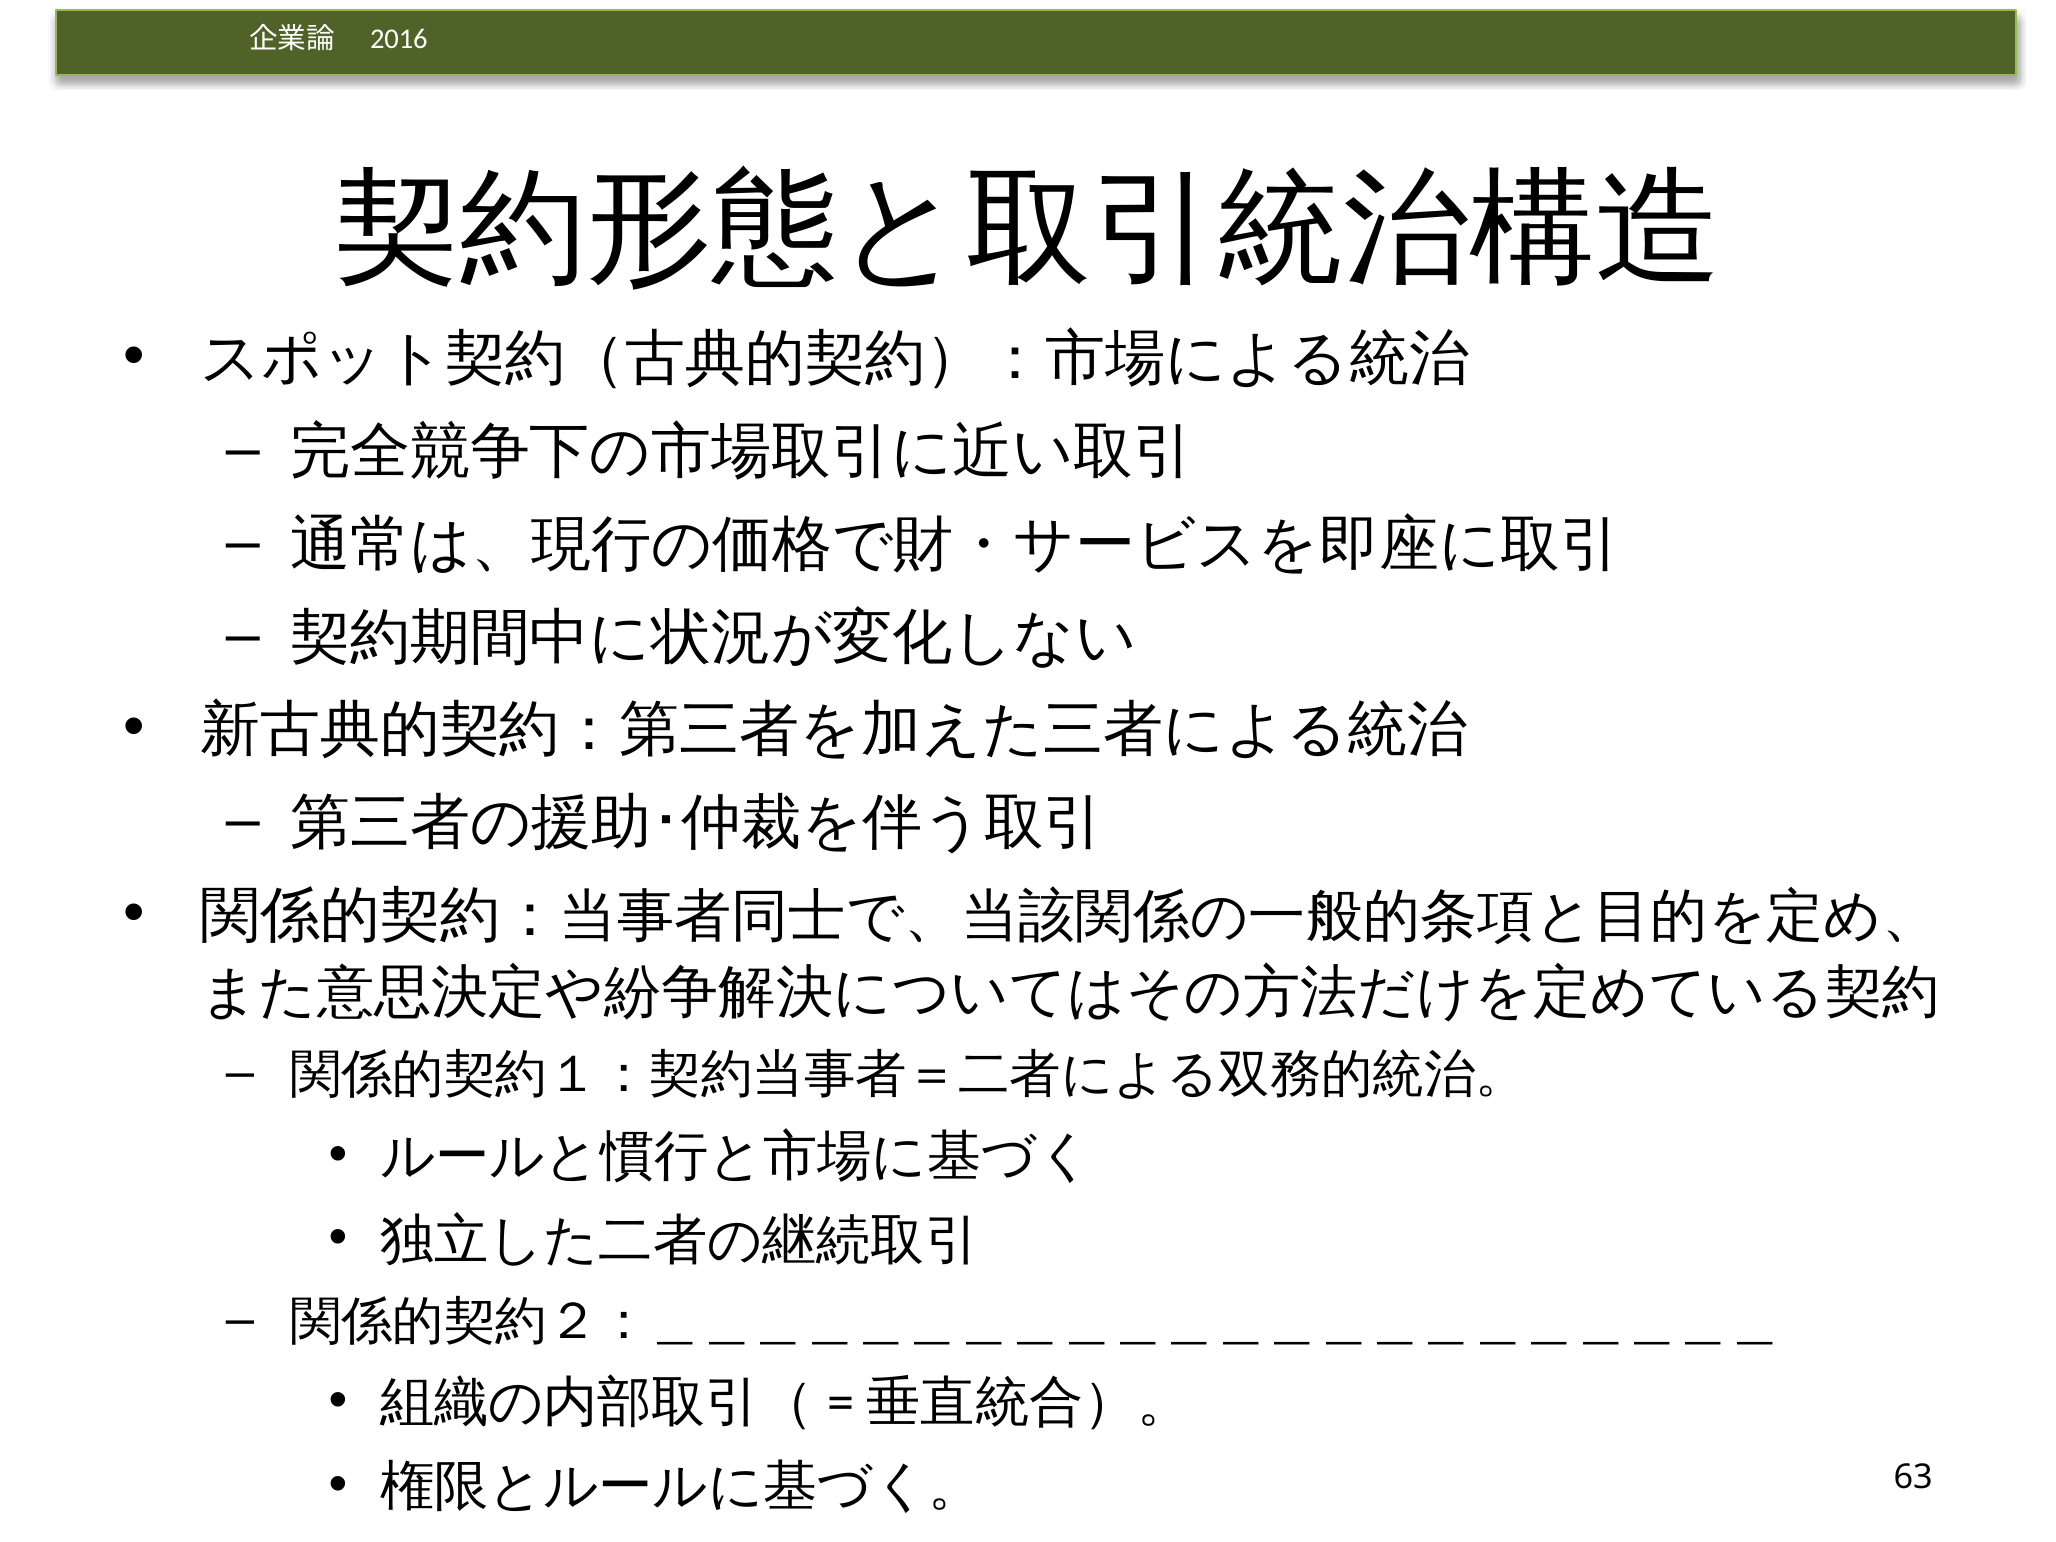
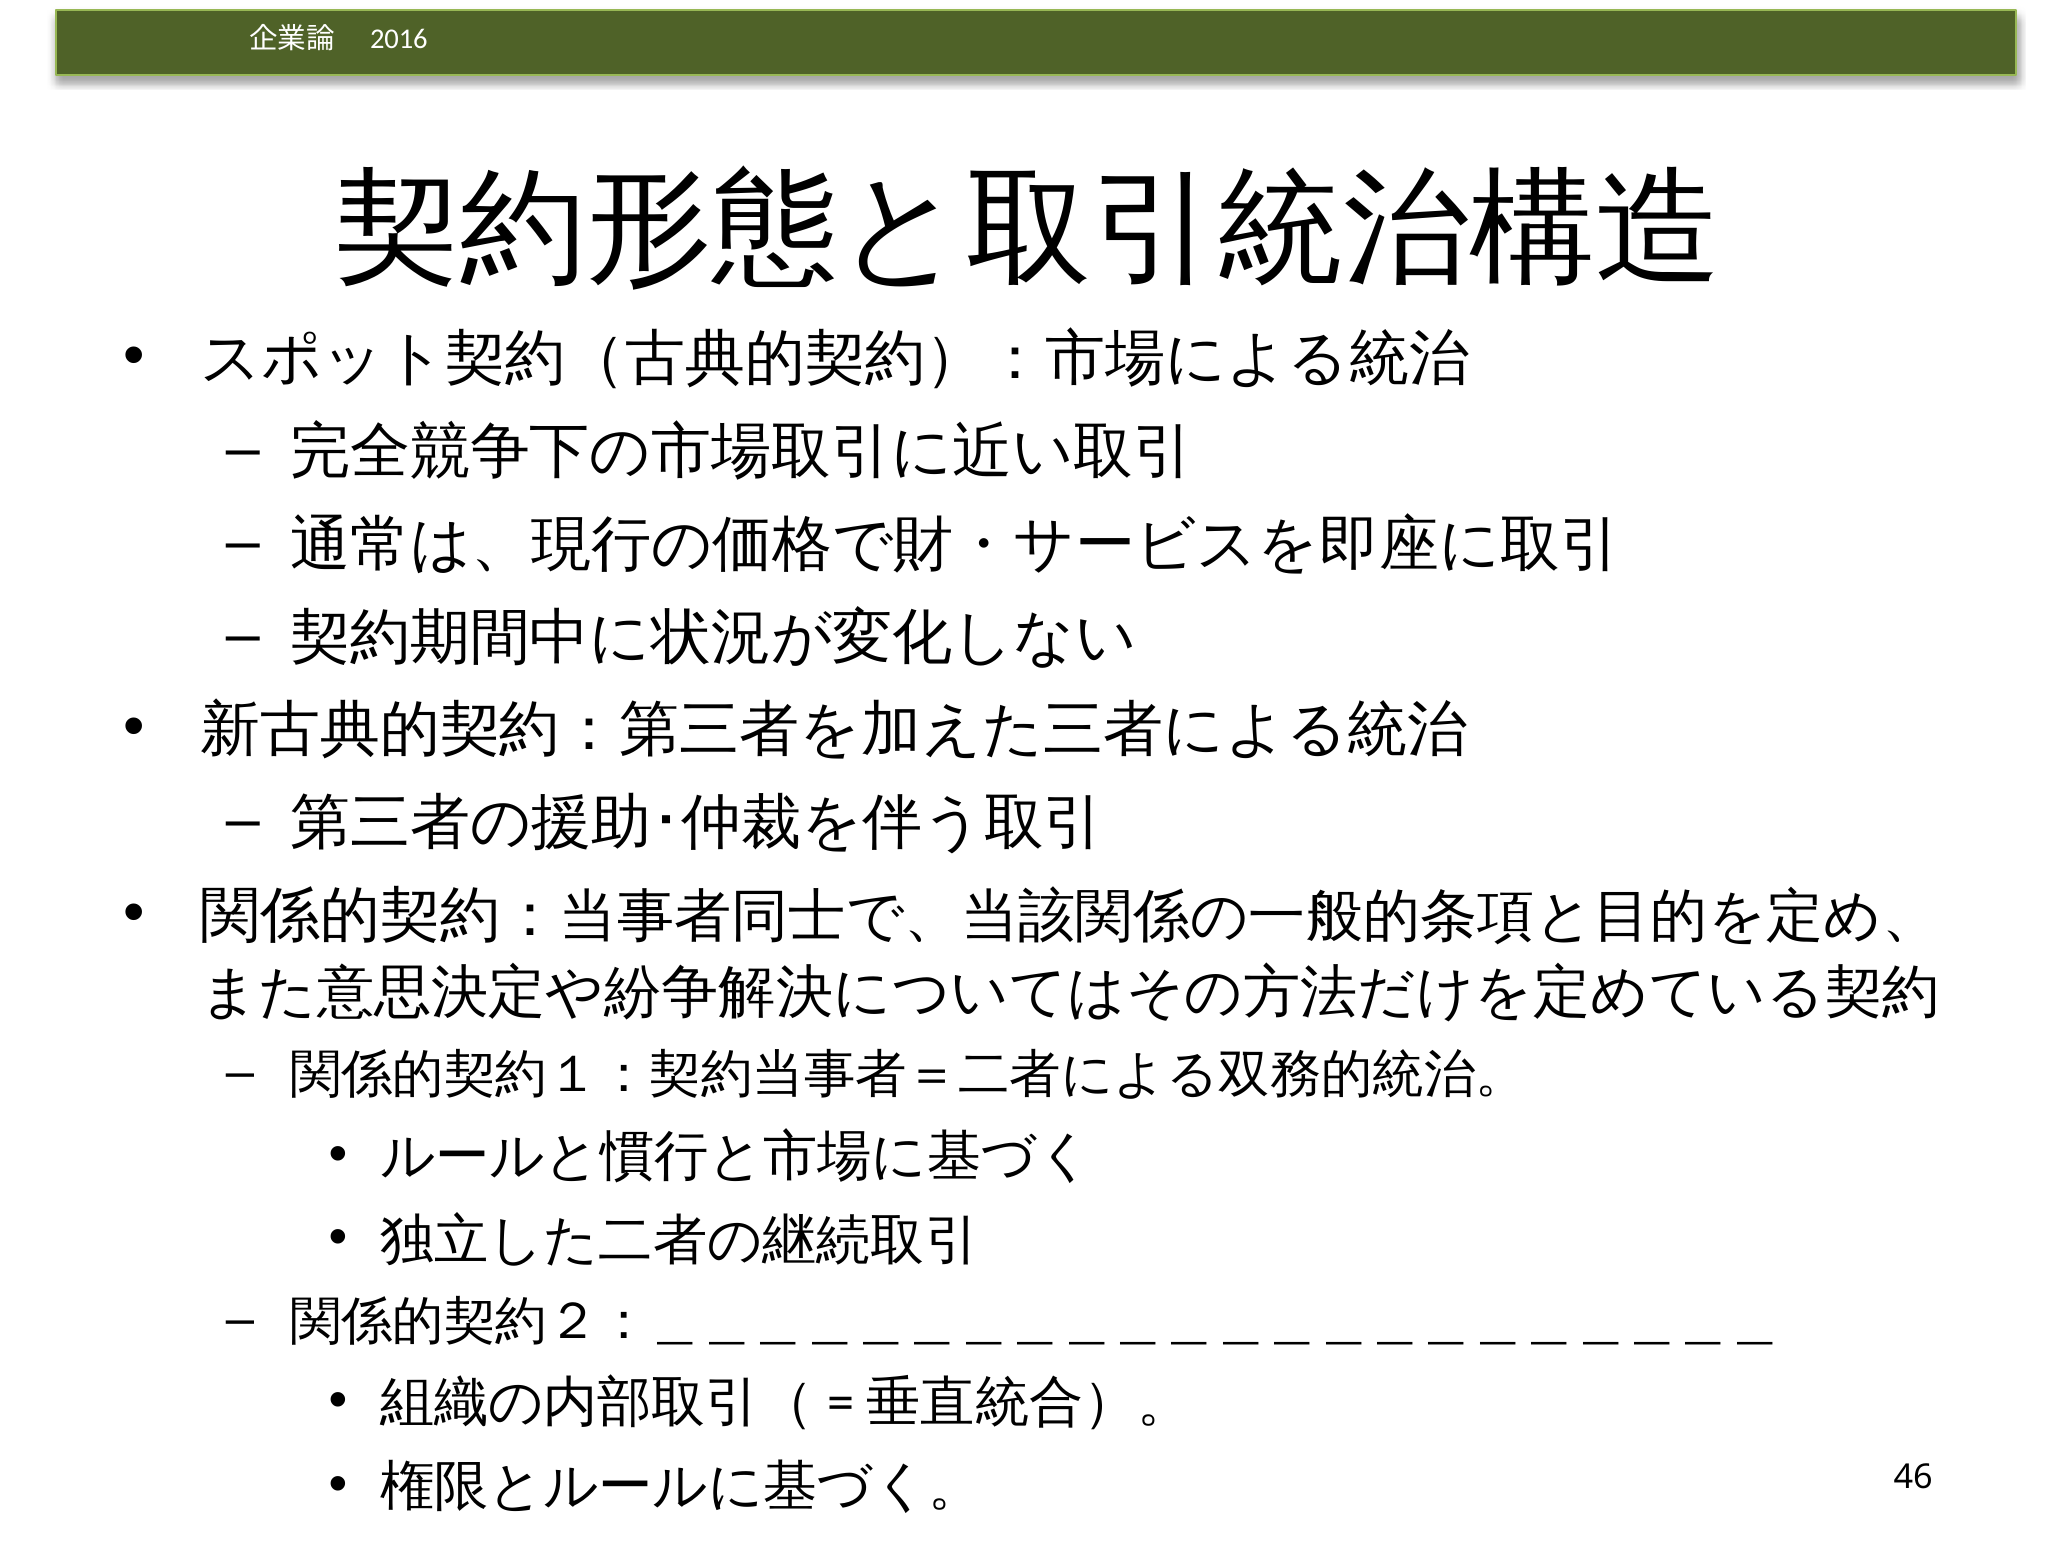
63: 63 -> 46
